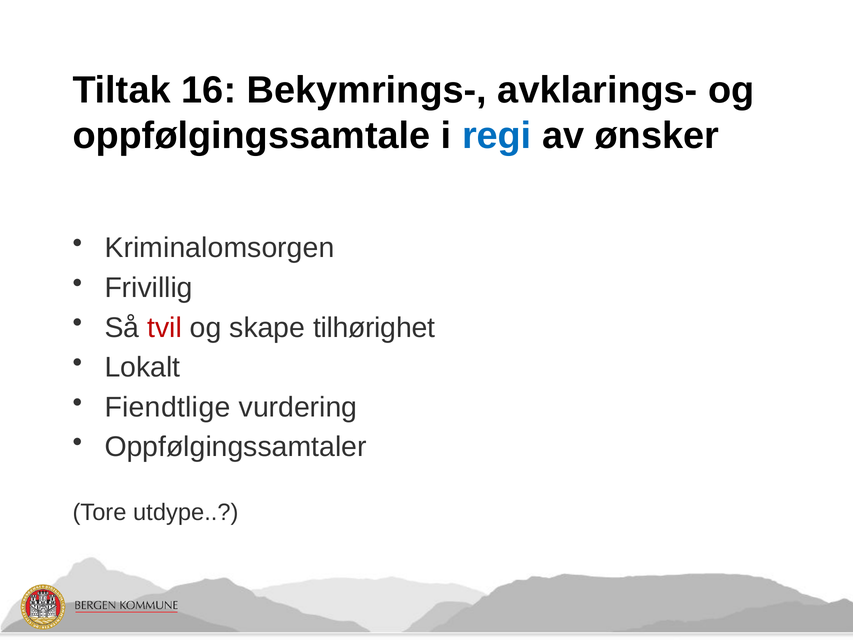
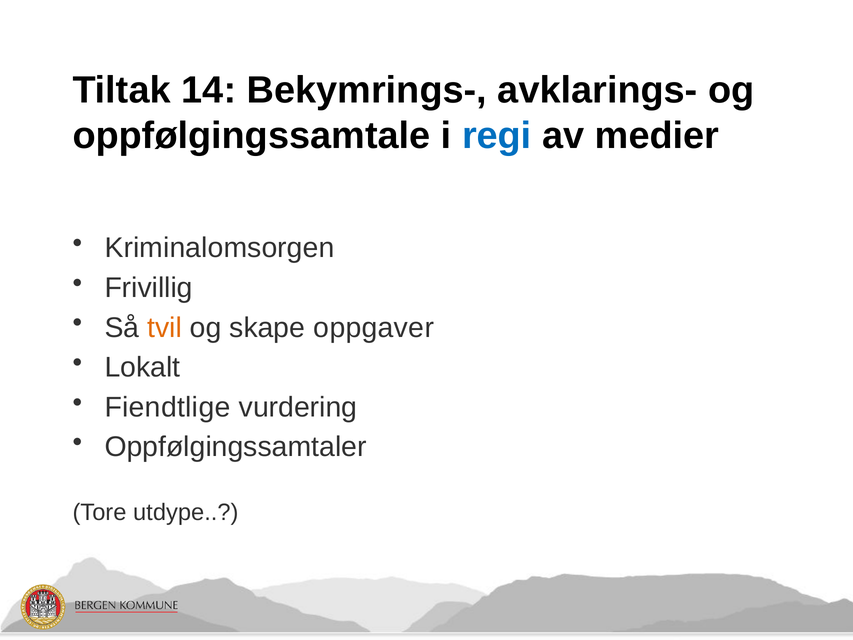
16: 16 -> 14
ønsker: ønsker -> medier
tvil colour: red -> orange
tilhørighet: tilhørighet -> oppgaver
